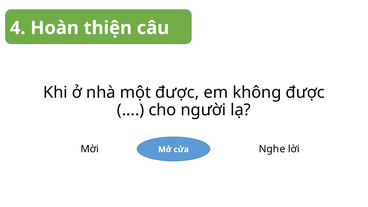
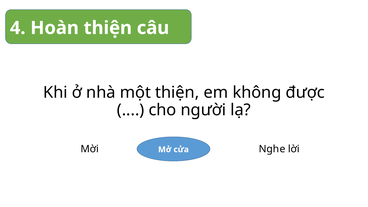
một được: được -> thiện
